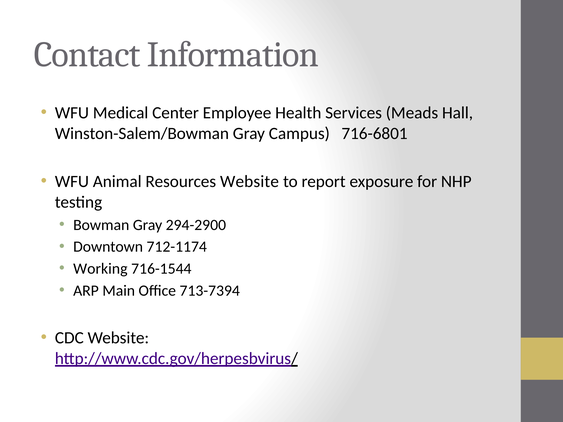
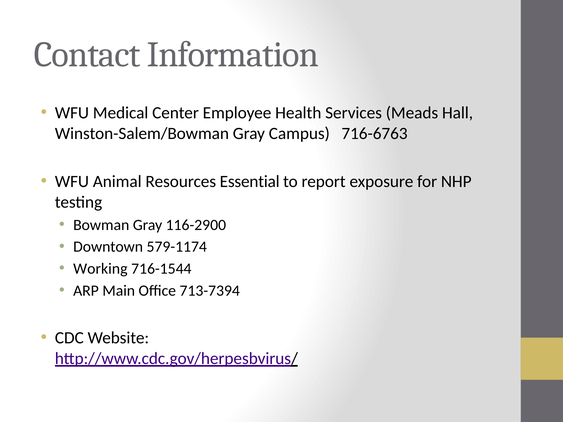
716-6801: 716-6801 -> 716-6763
Resources Website: Website -> Essential
294-2900: 294-2900 -> 116-2900
712-1174: 712-1174 -> 579-1174
